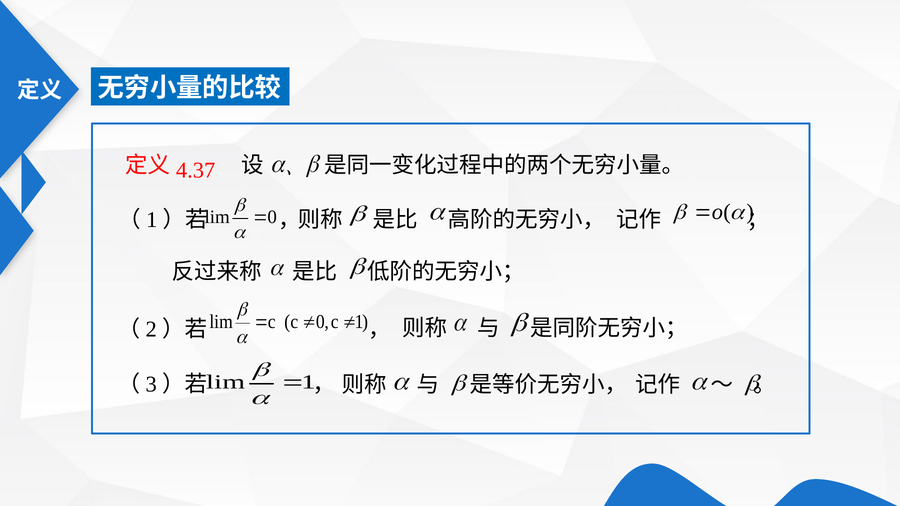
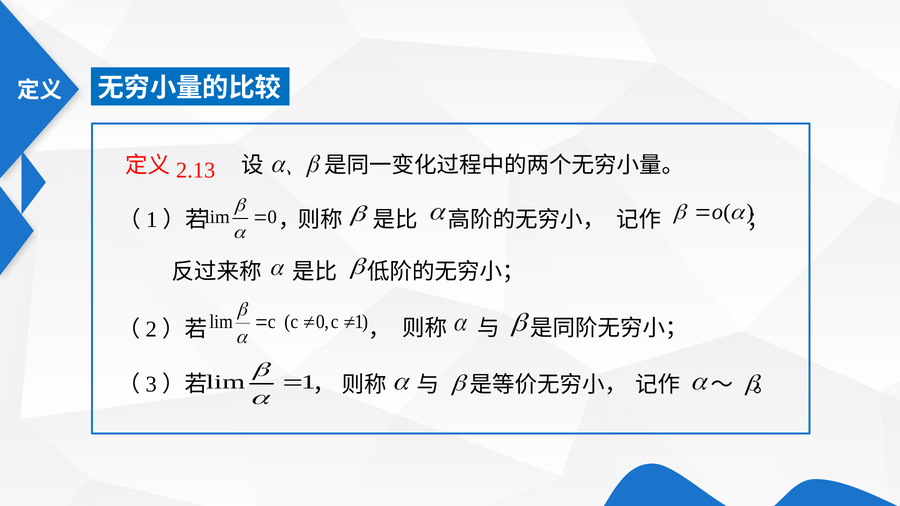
4.37: 4.37 -> 2.13
